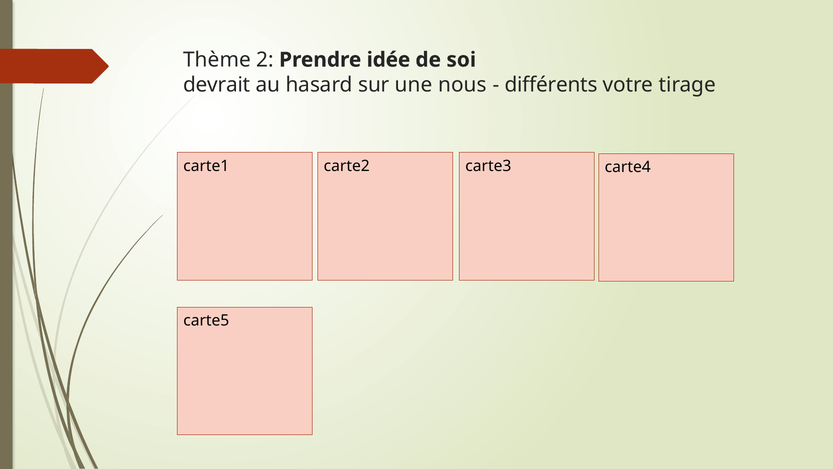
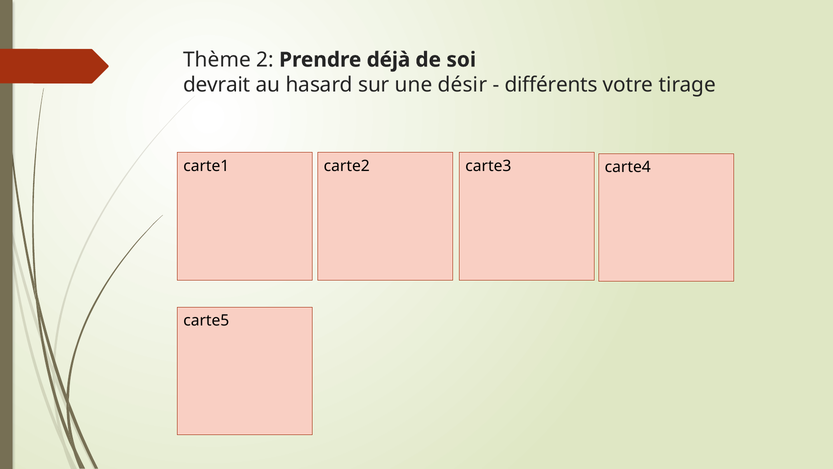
idée: idée -> déjà
nous: nous -> désir
